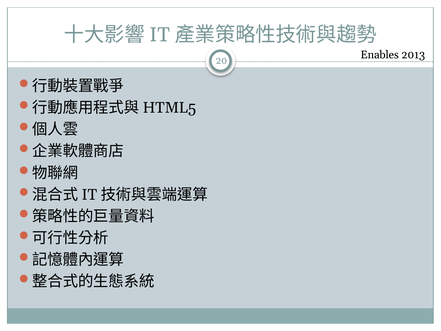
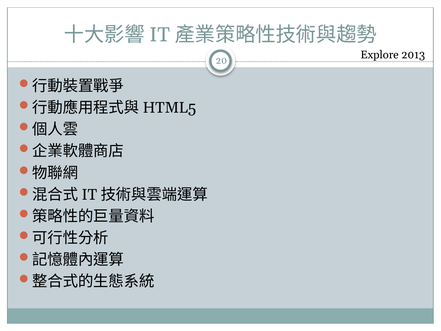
Enables: Enables -> Explore
